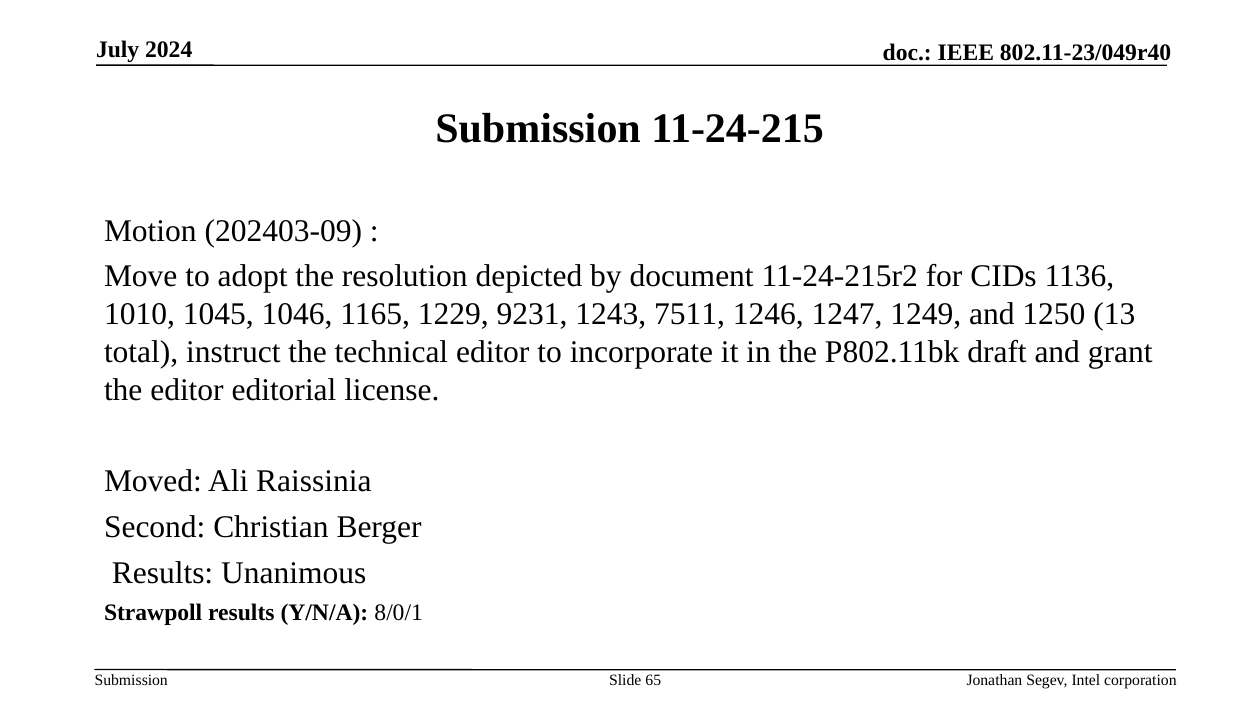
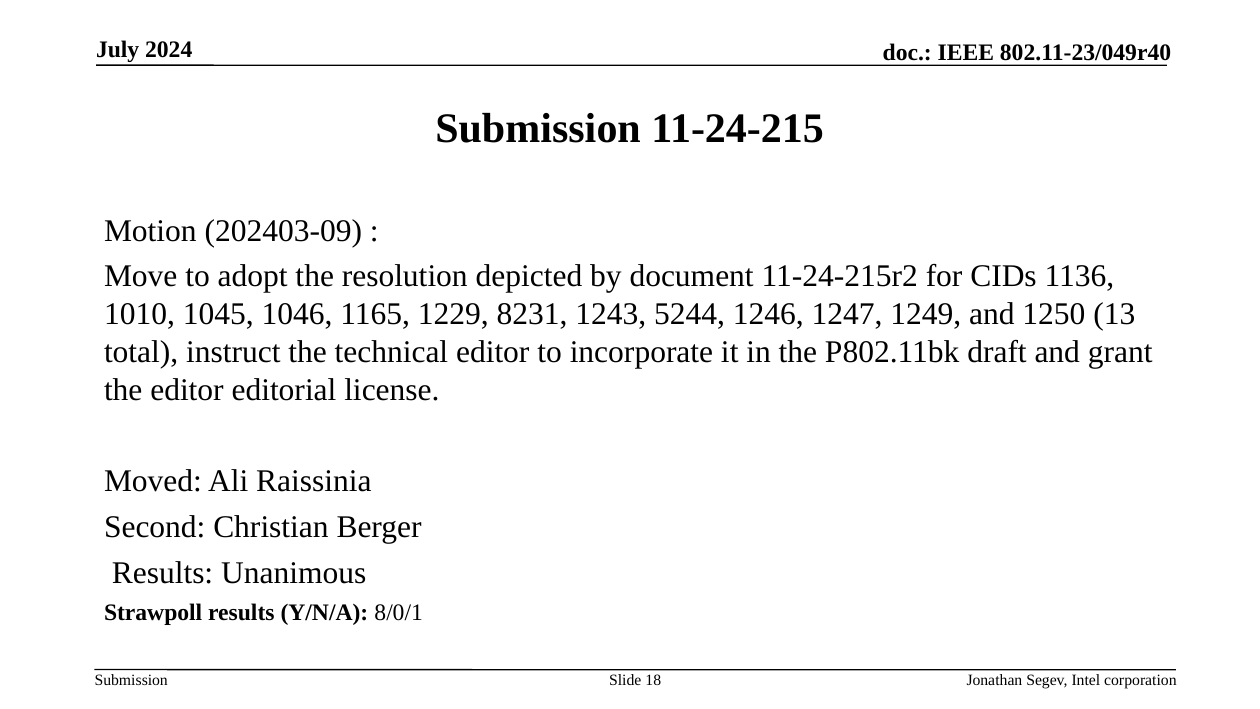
9231: 9231 -> 8231
7511: 7511 -> 5244
65: 65 -> 18
